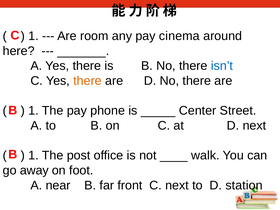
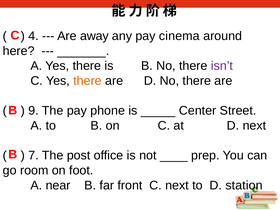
1 at (33, 36): 1 -> 4
room: room -> away
isn’t colour: blue -> purple
1 at (33, 111): 1 -> 9
1 at (33, 155): 1 -> 7
walk: walk -> prep
away: away -> room
